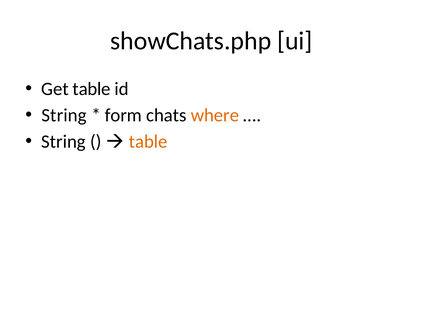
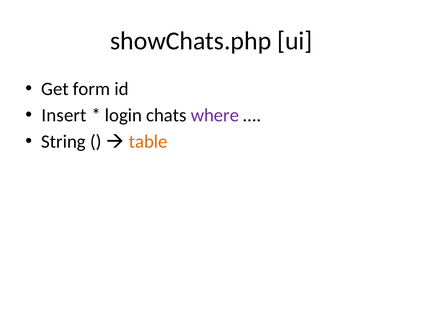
Get table: table -> form
String at (64, 115): String -> Insert
form: form -> login
where colour: orange -> purple
